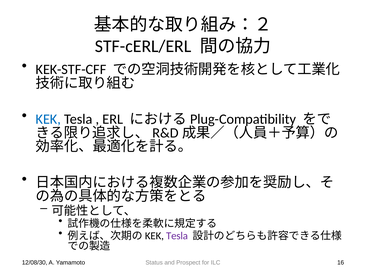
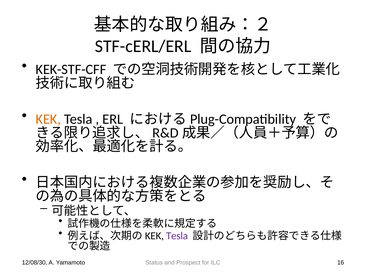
KEK colour: blue -> orange
